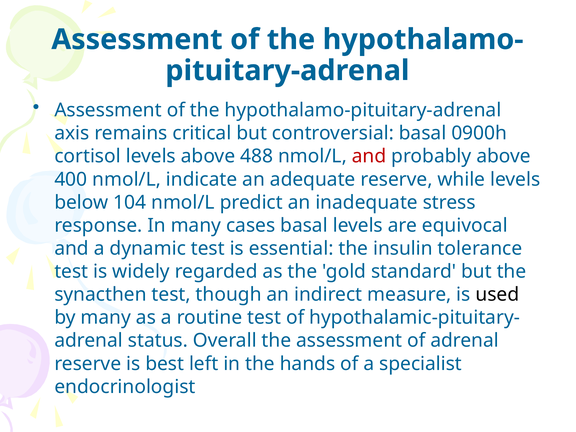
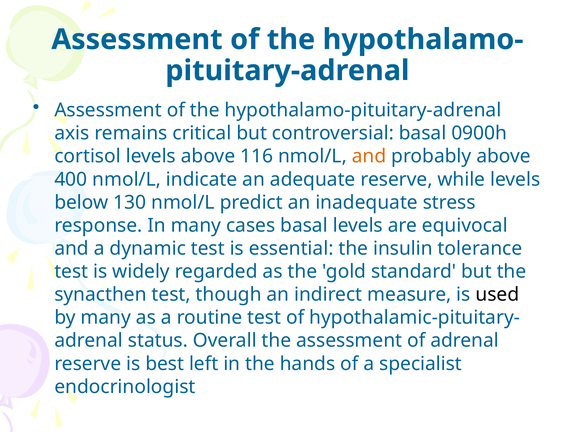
488: 488 -> 116
and at (369, 156) colour: red -> orange
104: 104 -> 130
